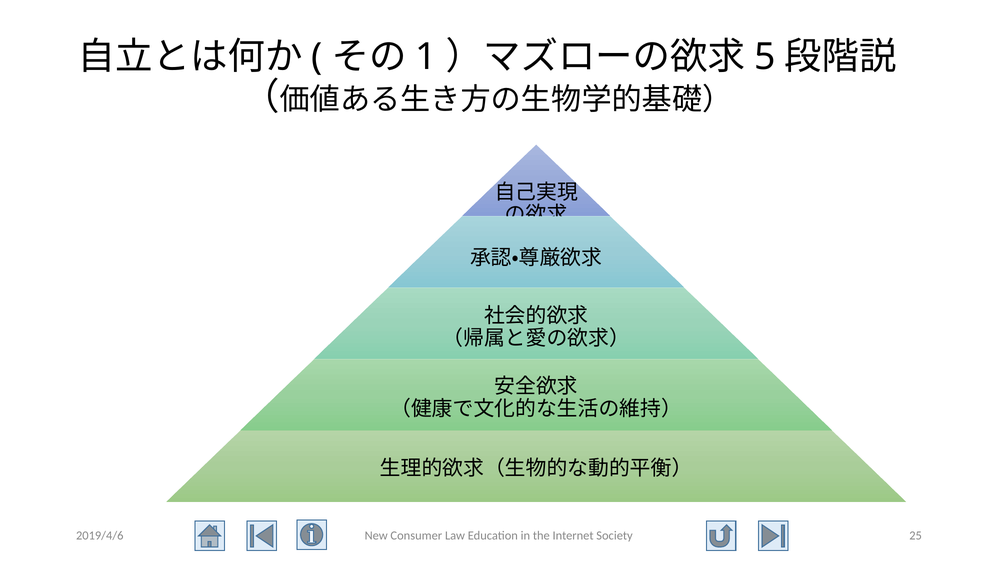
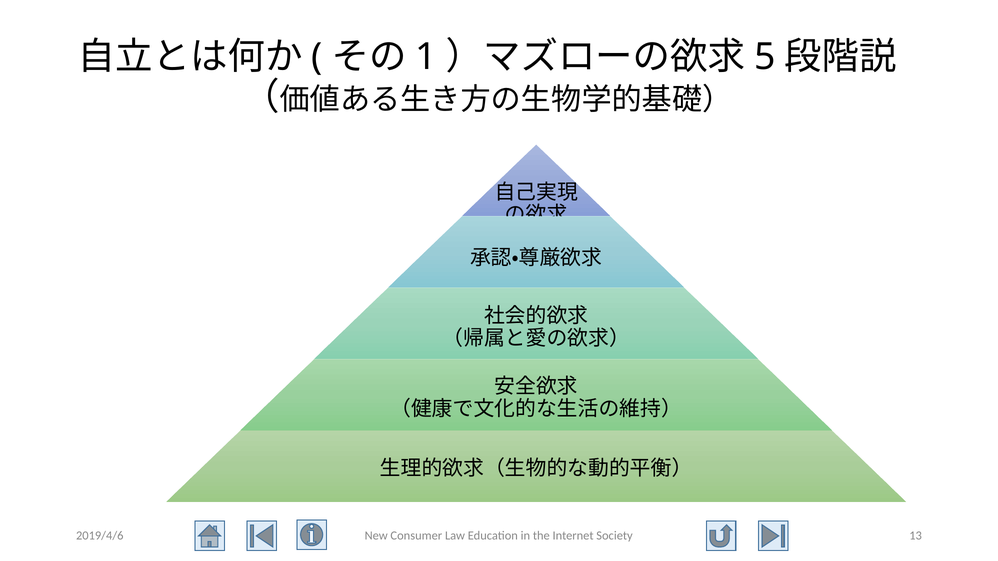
25: 25 -> 13
